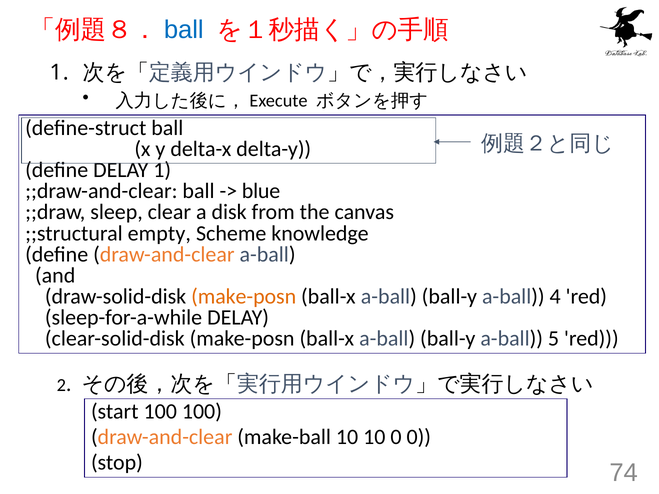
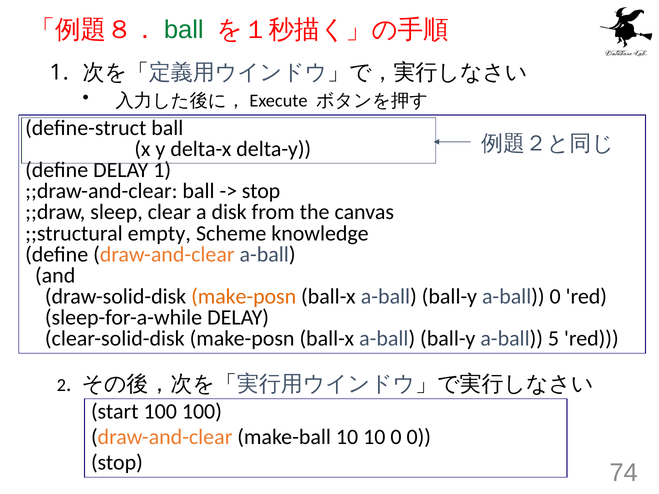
ball at (184, 30) colour: blue -> green
blue at (261, 191): blue -> stop
a-ball 4: 4 -> 0
